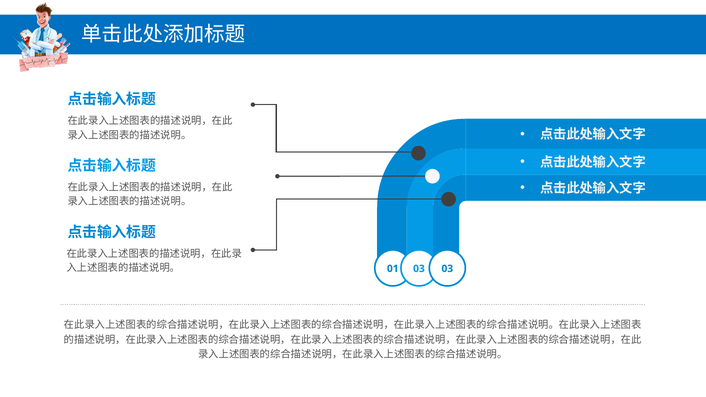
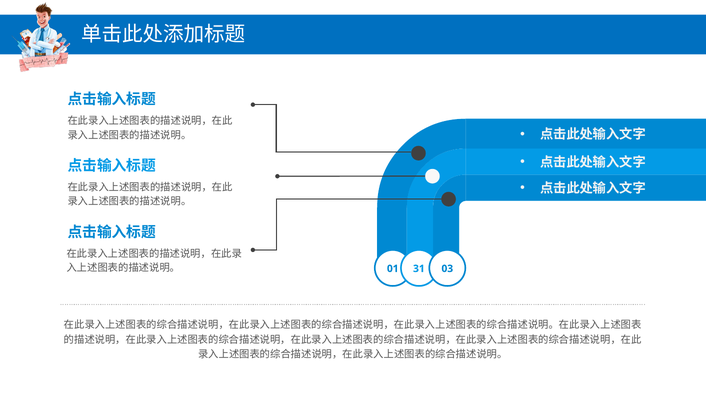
01 03: 03 -> 31
